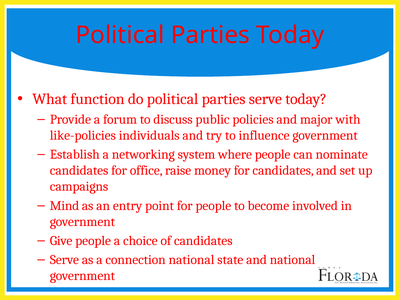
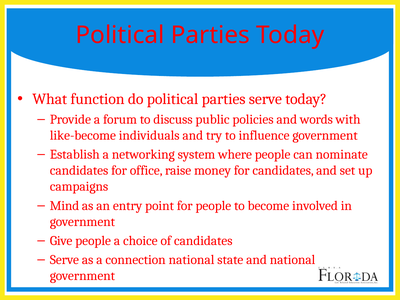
major: major -> words
like-policies: like-policies -> like-become
